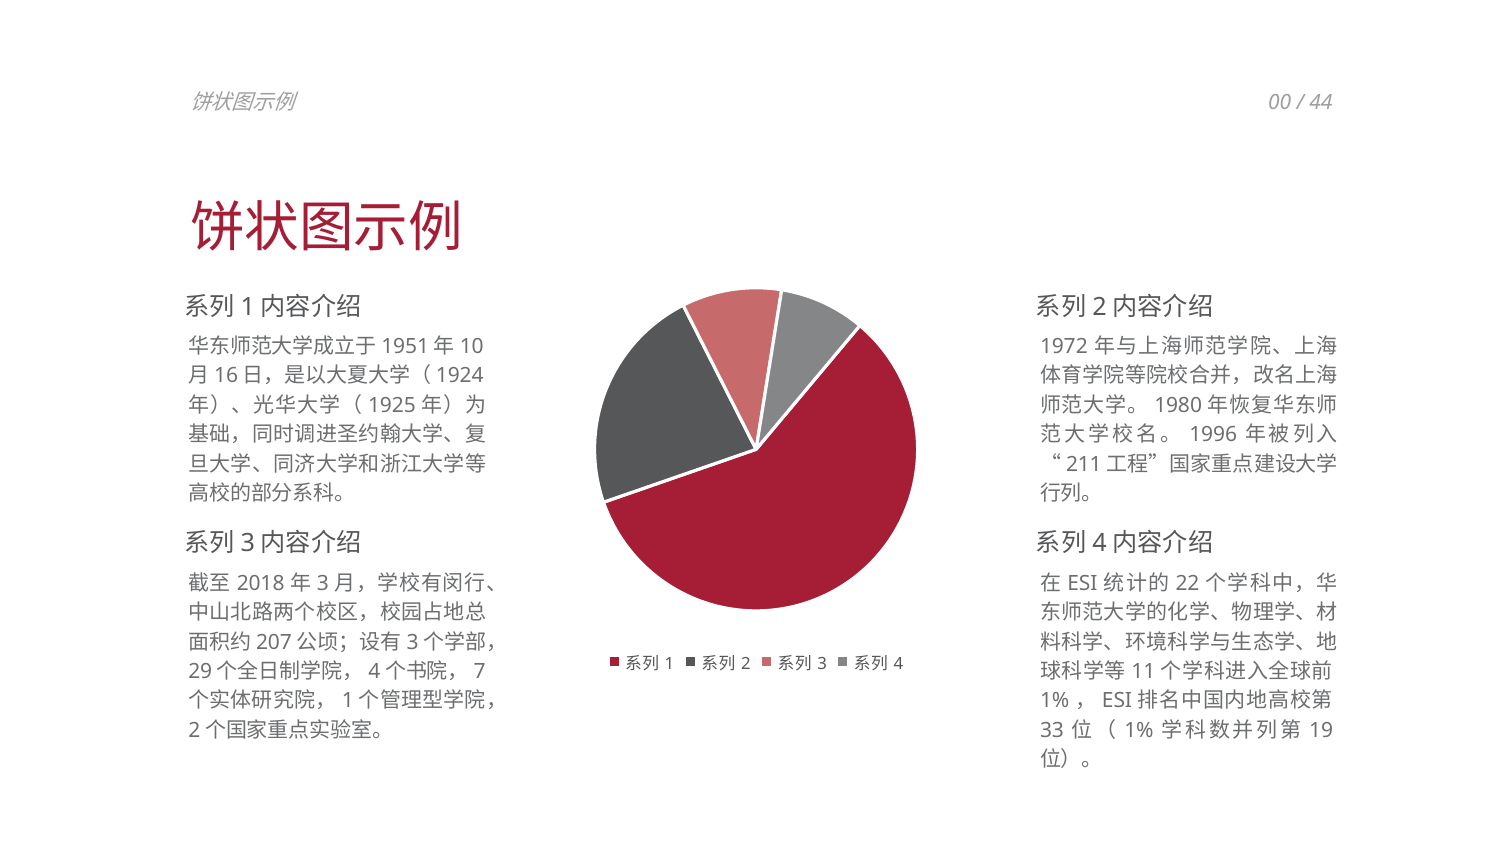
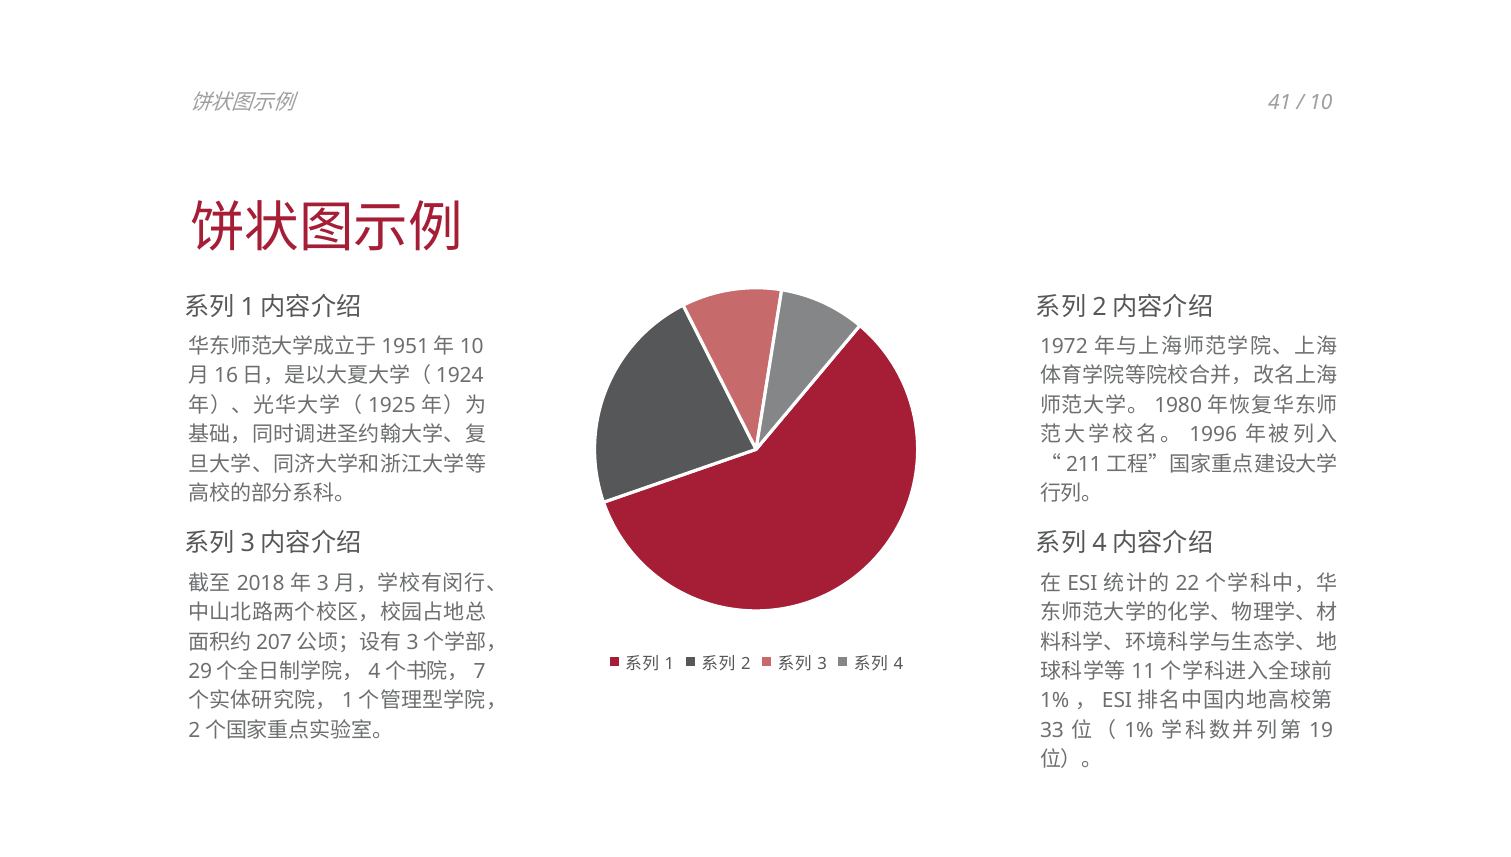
00: 00 -> 41
44: 44 -> 10
